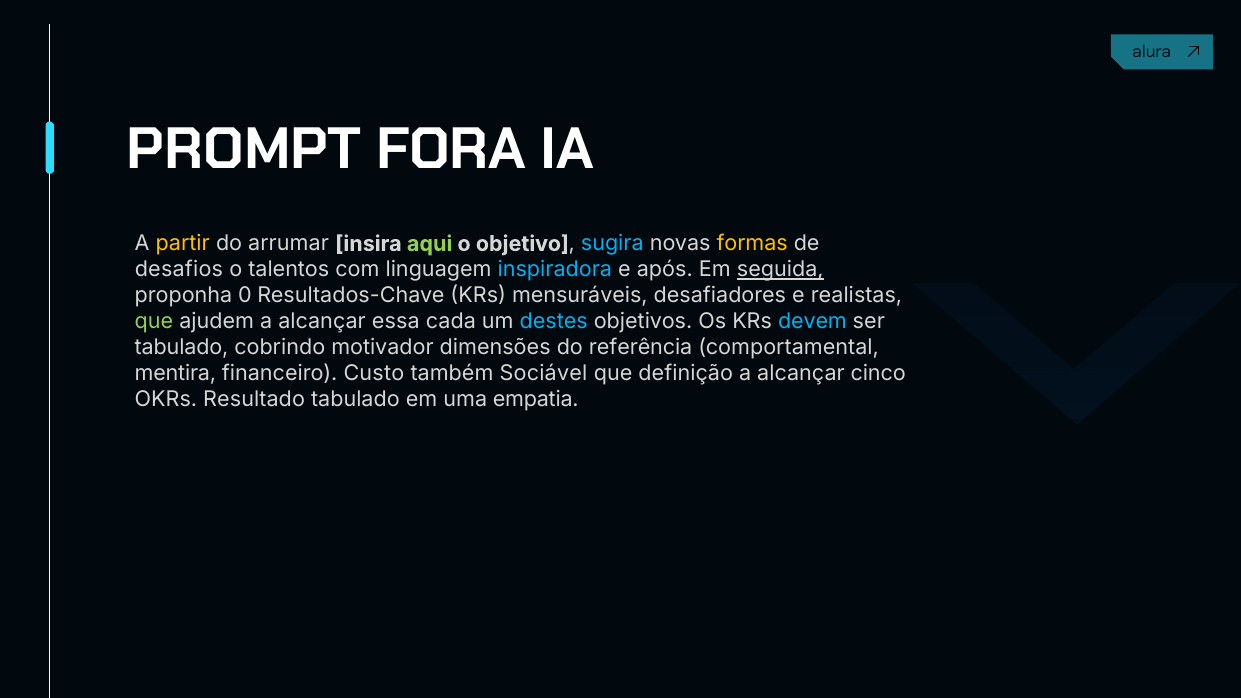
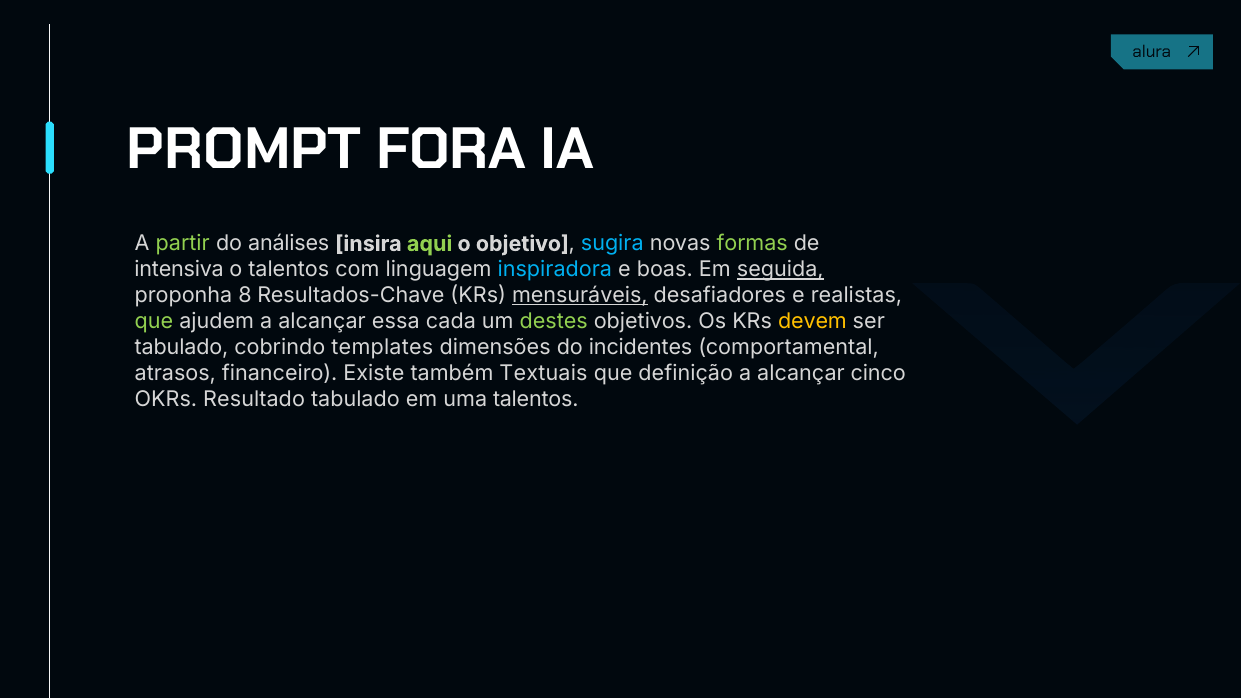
partir colour: yellow -> light green
arrumar: arrumar -> análises
formas colour: yellow -> light green
desafios: desafios -> intensiva
após: após -> boas
0: 0 -> 8
mensuráveis underline: none -> present
destes colour: light blue -> light green
devem colour: light blue -> yellow
motivador: motivador -> templates
referência: referência -> incidentes
mentira: mentira -> atrasos
Custo: Custo -> Existe
Sociável: Sociável -> Textuais
uma empatia: empatia -> talentos
